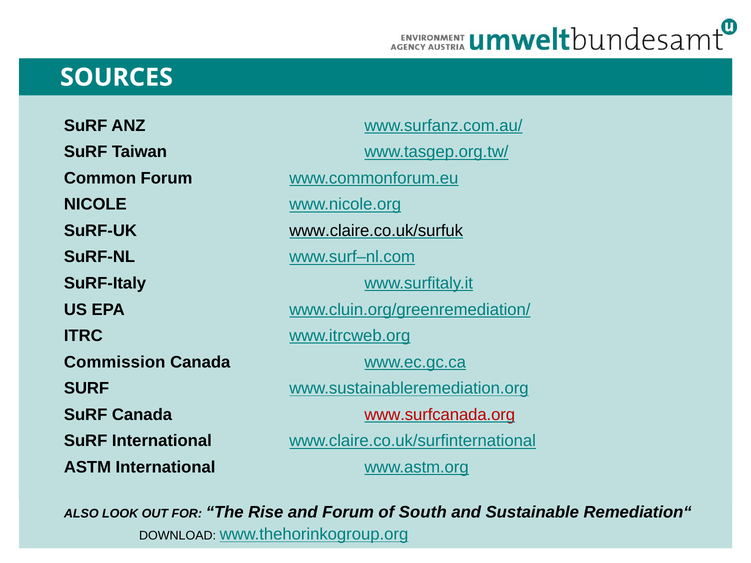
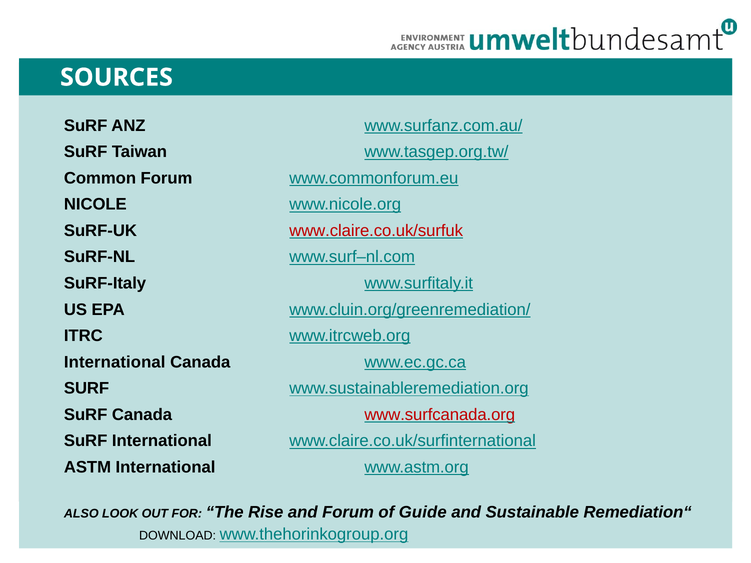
www.claire.co.uk/surfuk colour: black -> red
Commission at (115, 362): Commission -> International
South: South -> Guide
